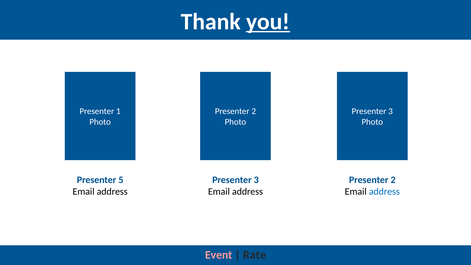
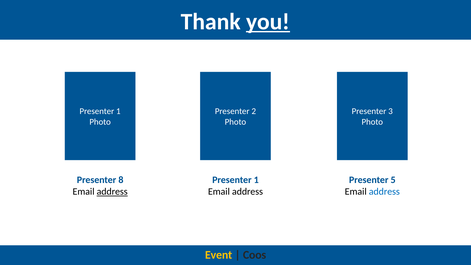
5: 5 -> 8
3 at (256, 180): 3 -> 1
2 at (393, 180): 2 -> 5
address at (112, 192) underline: none -> present
Event colour: pink -> yellow
Rate: Rate -> Coos
